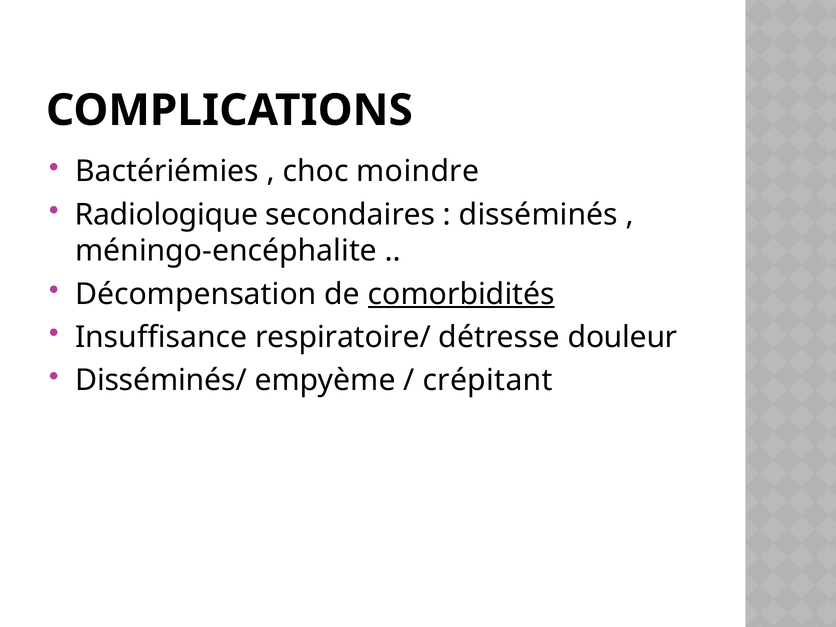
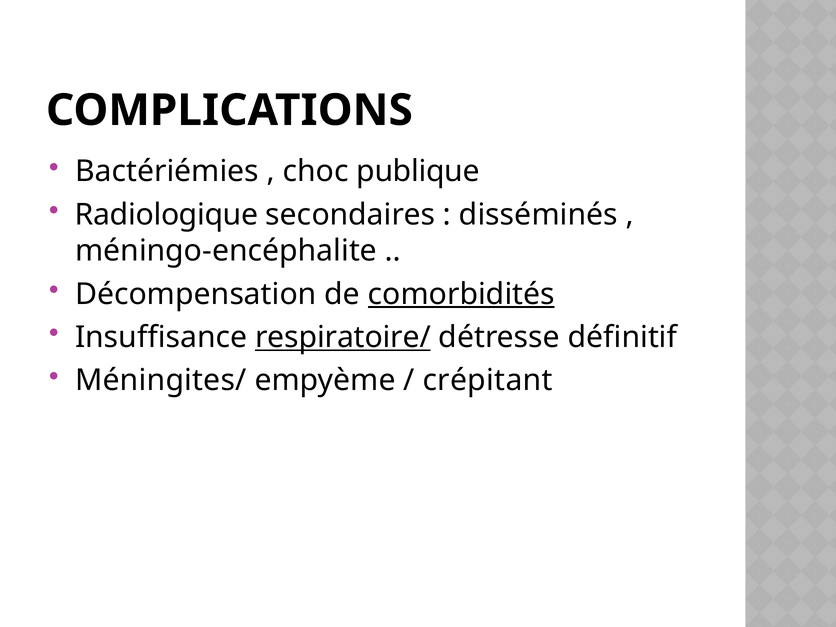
moindre: moindre -> publique
respiratoire/ underline: none -> present
douleur: douleur -> définitif
Disséminés/: Disséminés/ -> Méningites/
